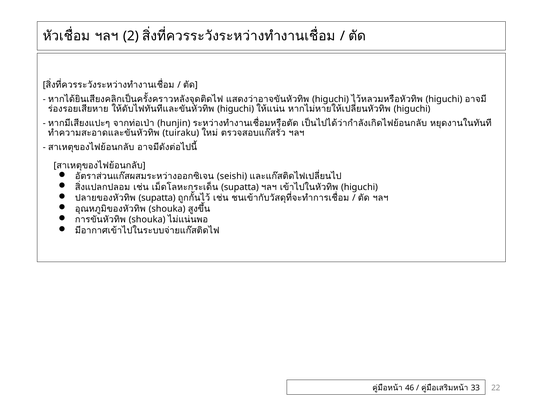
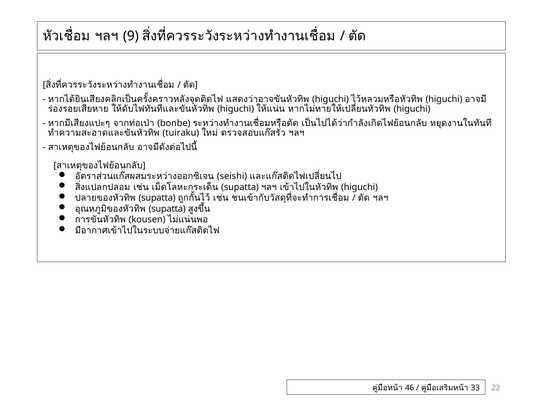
2: 2 -> 9
hunjin: hunjin -> bonbe
shouka at (167, 209): shouka -> supatta
shouka at (147, 220): shouka -> kousen
